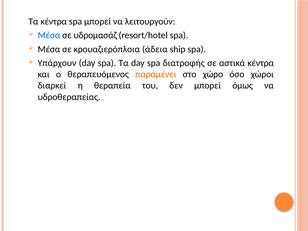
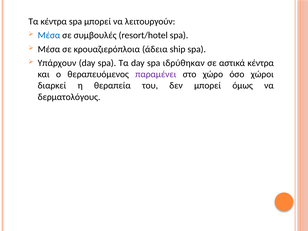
υδρομασάζ: υδρομασάζ -> συμβουλές
διατροφής: διατροφής -> ιδρύθηκαν
παραμένει colour: orange -> purple
υδροθεραπείας: υδροθεραπείας -> δερματολόγους
